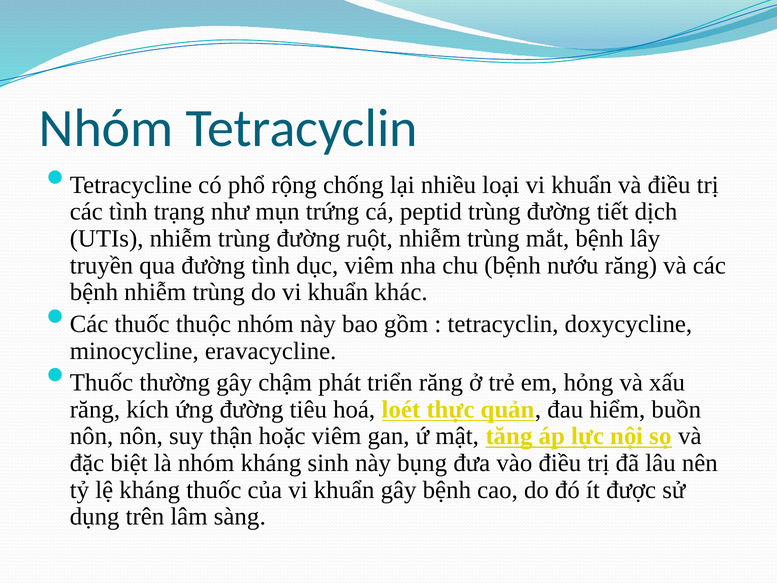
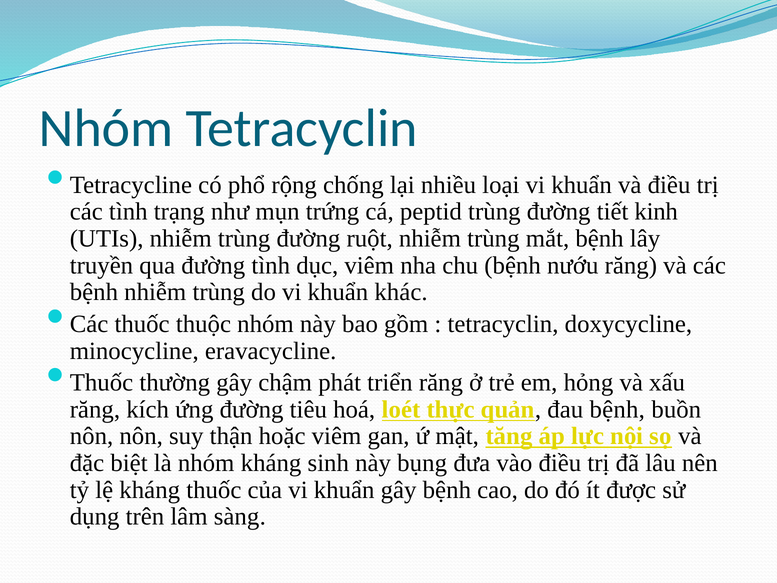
dịch: dịch -> kinh
đau hiểm: hiểm -> bệnh
